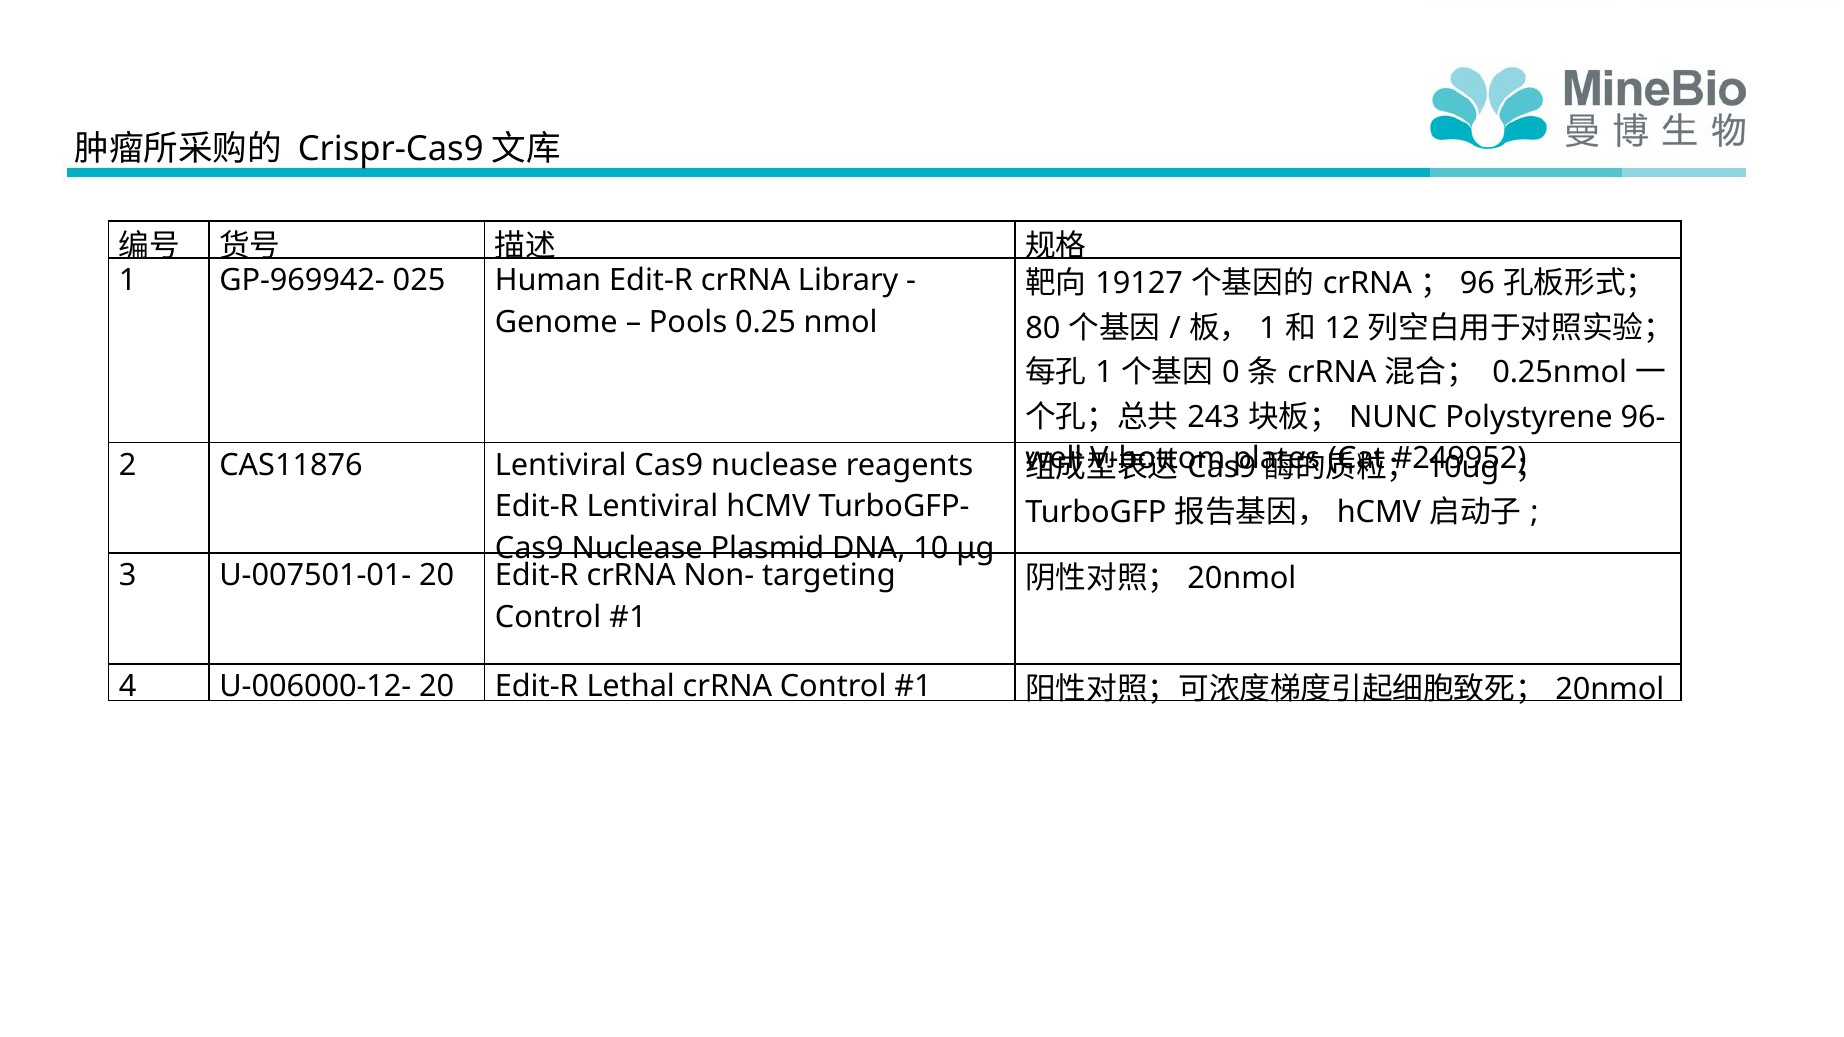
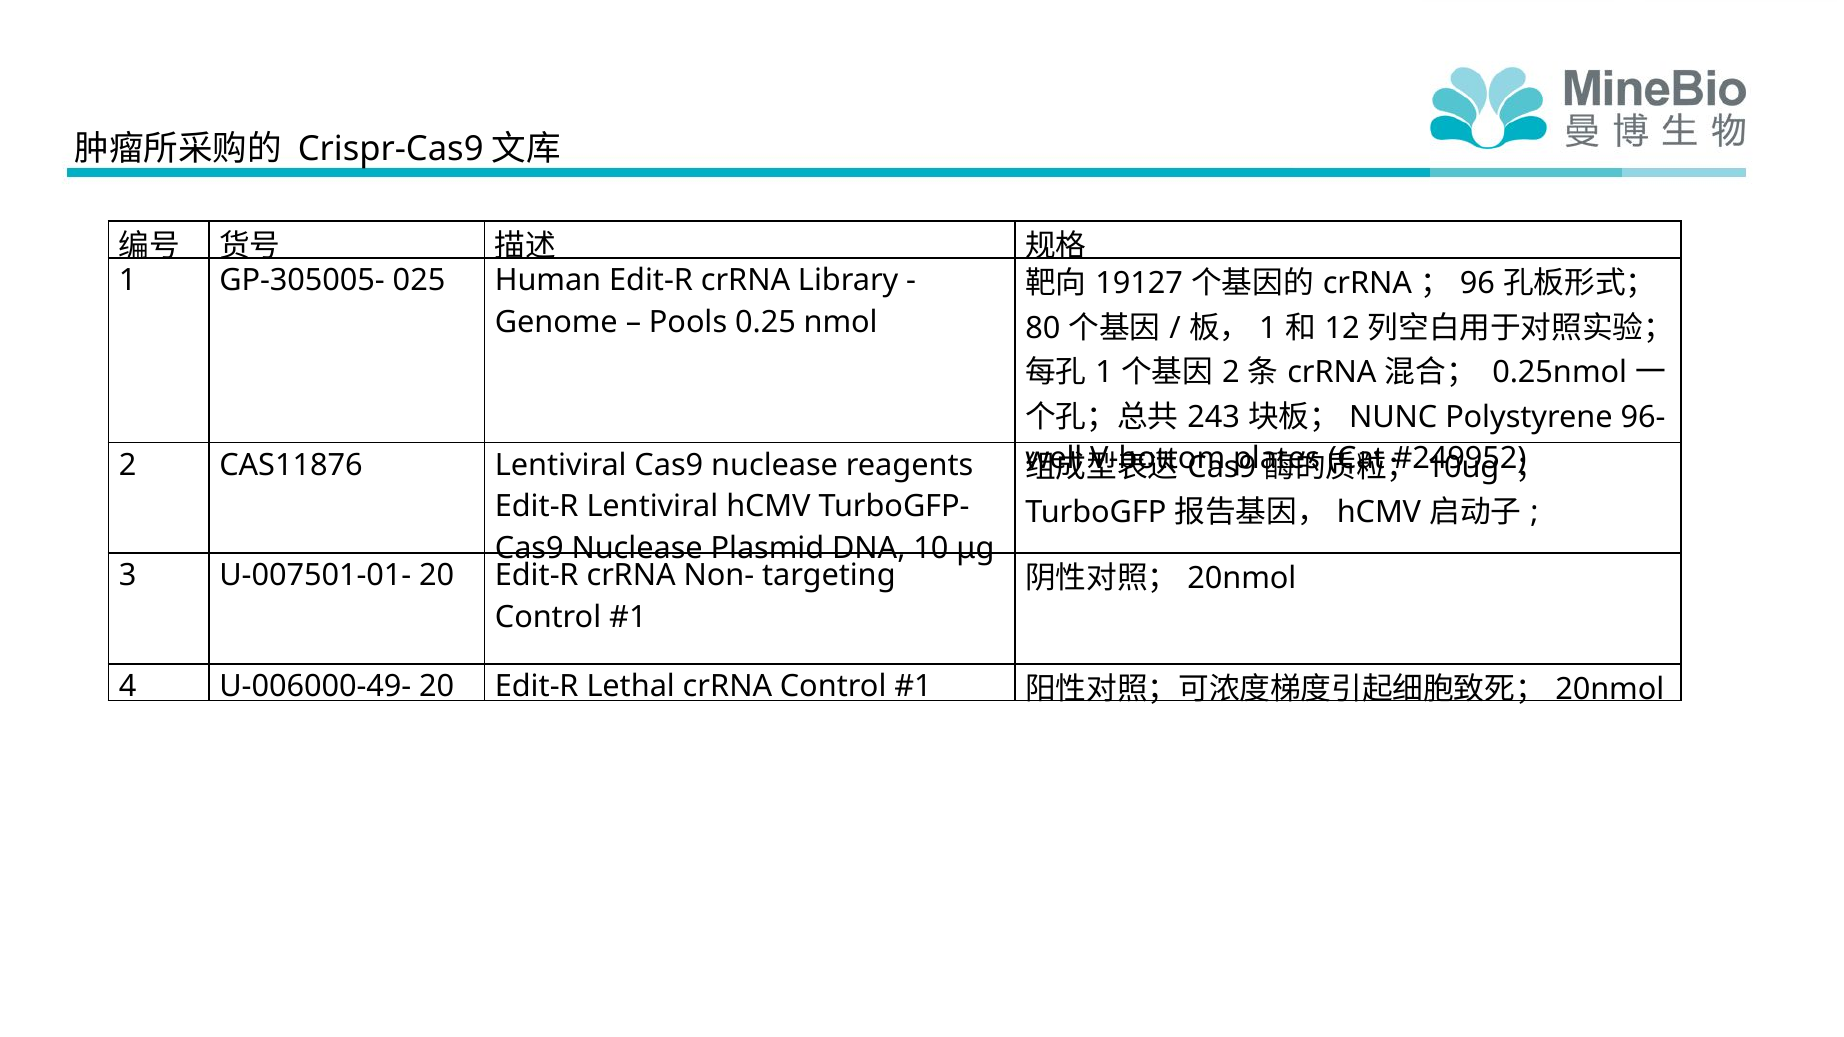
GP-969942-: GP-969942- -> GP-305005-
0 at (1231, 373): 0 -> 2
U-006000-12-: U-006000-12- -> U-006000-49-
